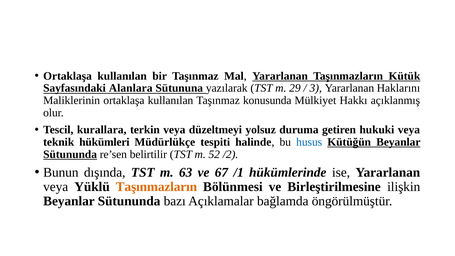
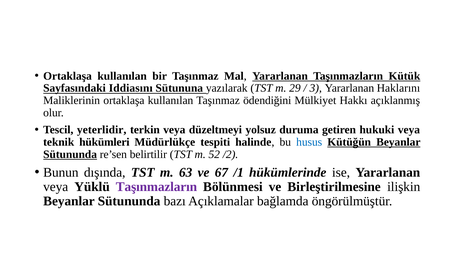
Alanlara: Alanlara -> Iddiasını
konusunda: konusunda -> ödendiğini
kurallara: kurallara -> yeterlidir
Taşınmazların at (156, 187) colour: orange -> purple
